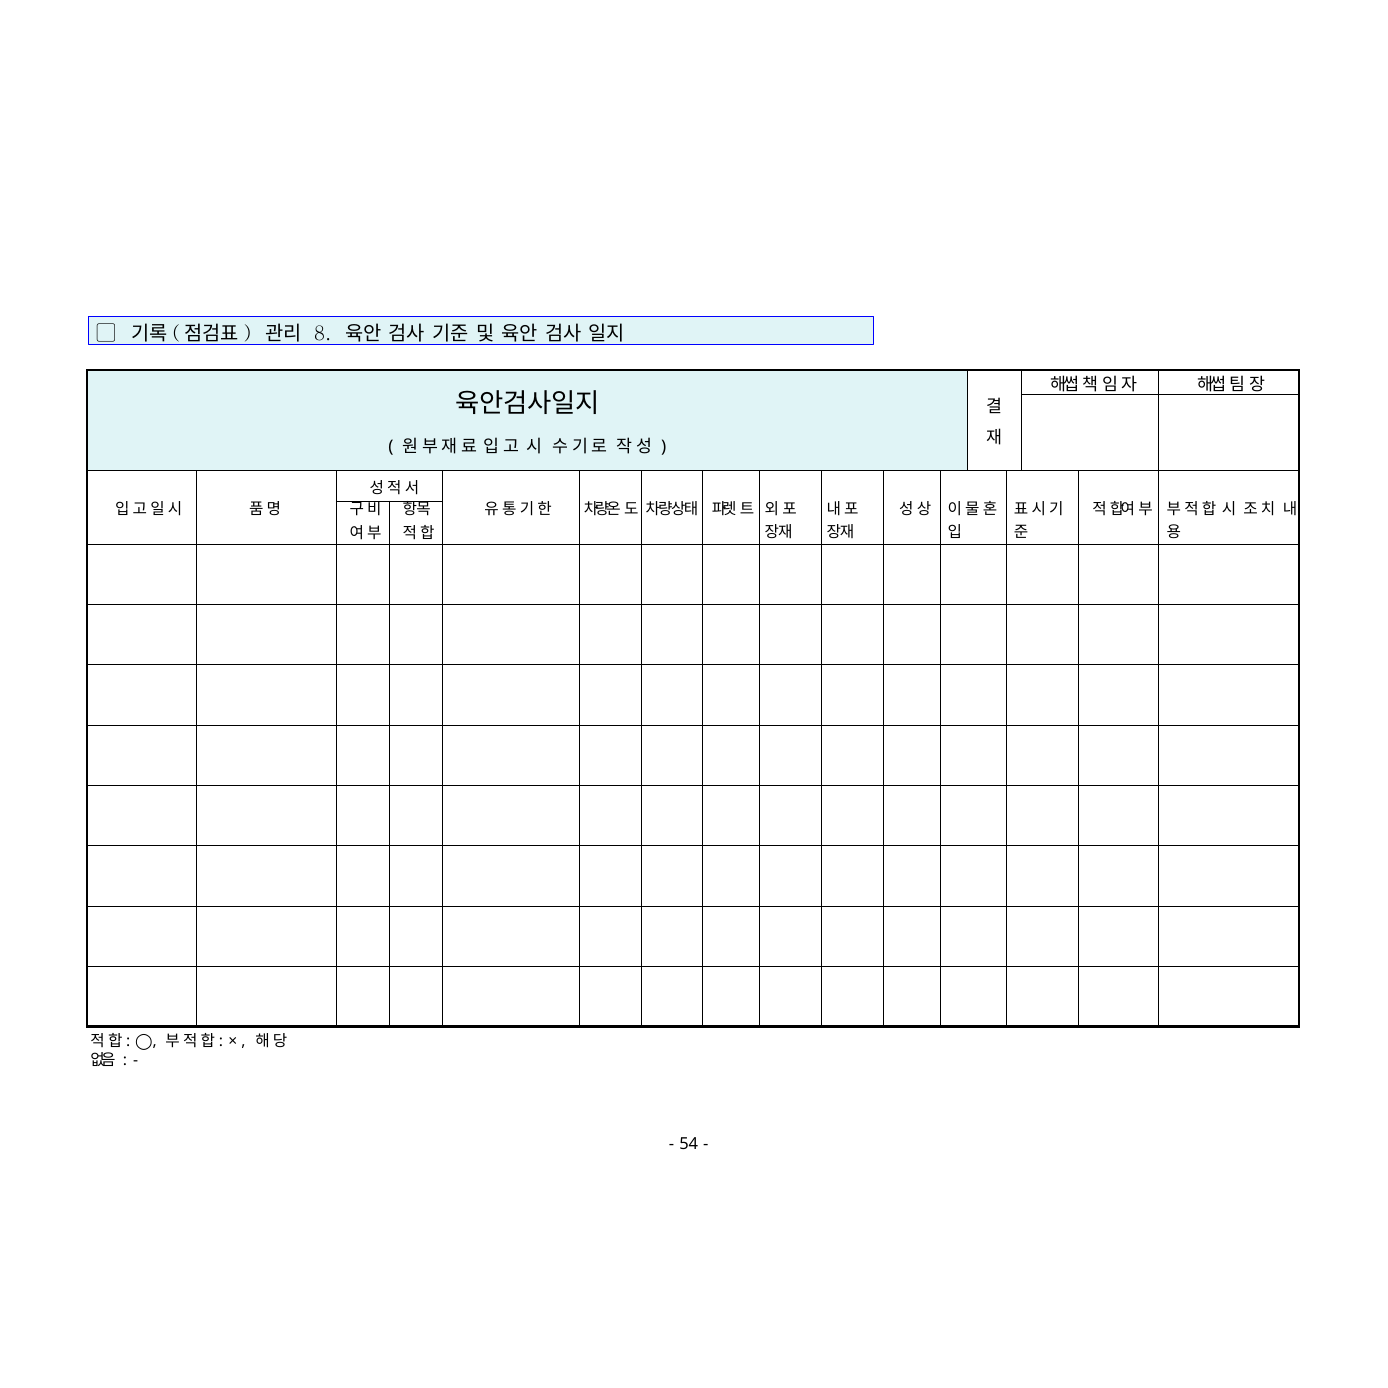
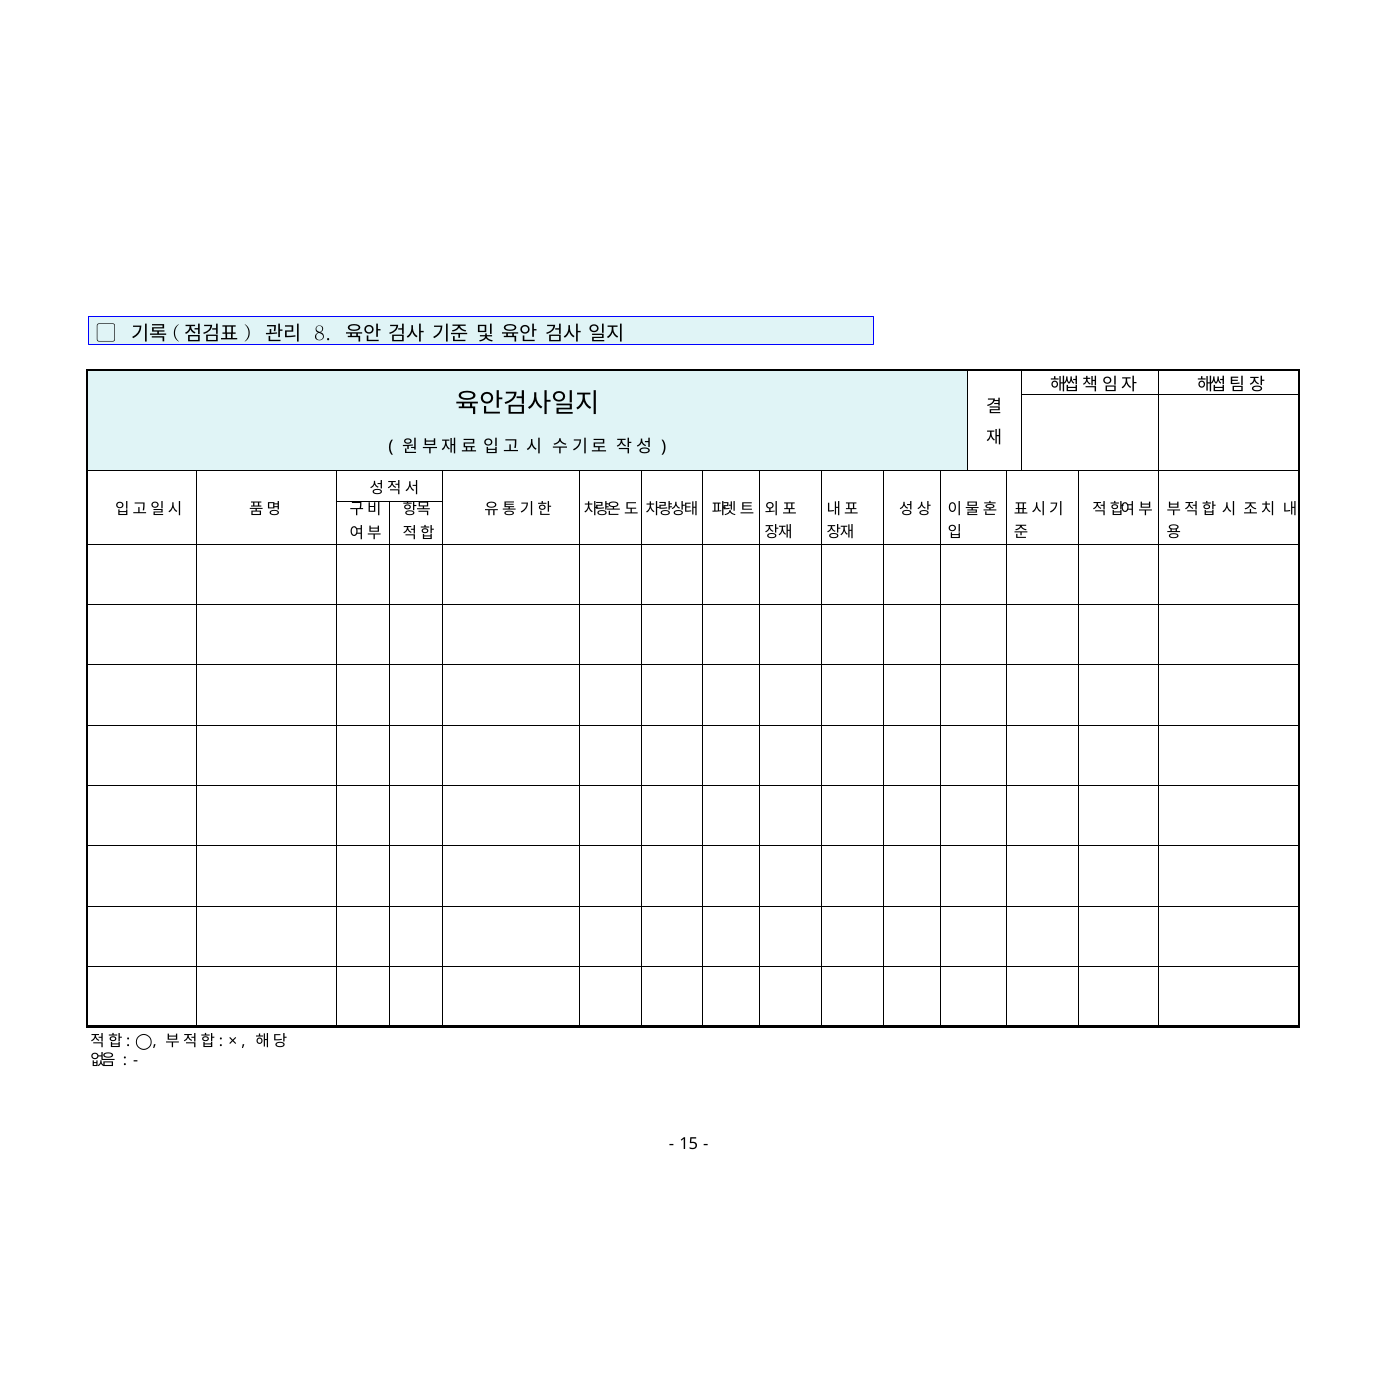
54: 54 -> 15
